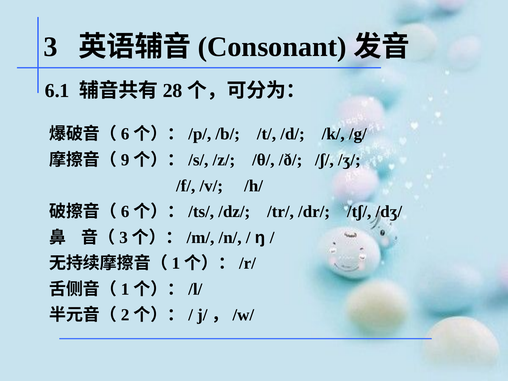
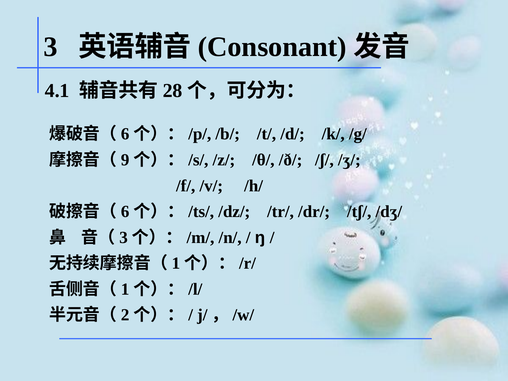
6.1: 6.1 -> 4.1
